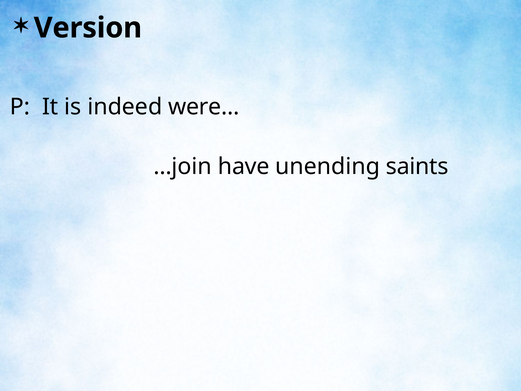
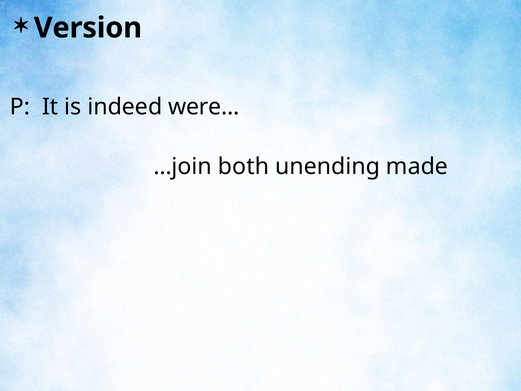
have: have -> both
saints: saints -> made
